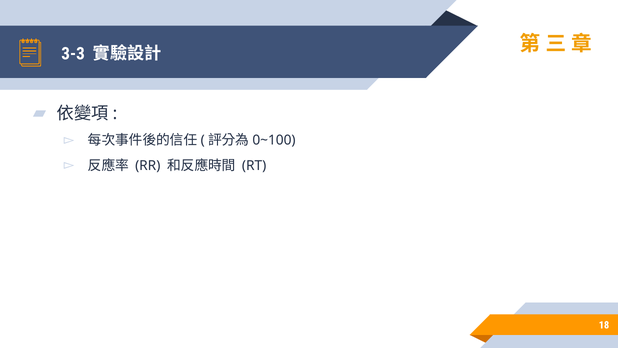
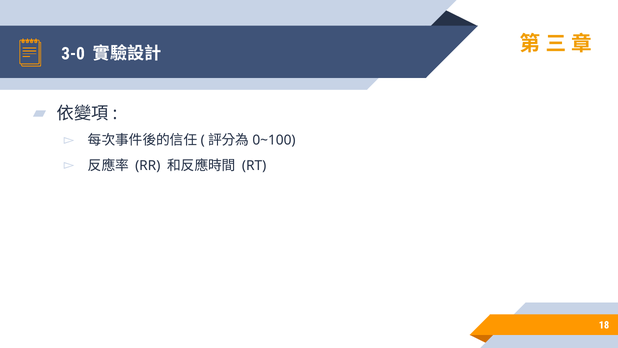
3-3: 3-3 -> 3-0
